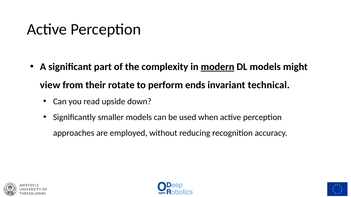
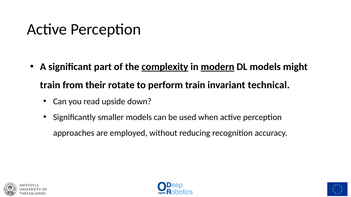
complexity underline: none -> present
view at (50, 85): view -> train
perform ends: ends -> train
